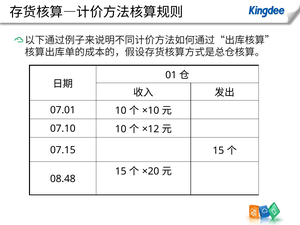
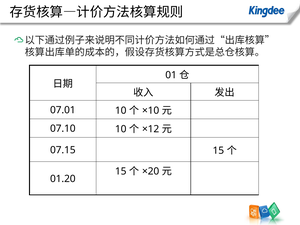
08.48: 08.48 -> 01.20
